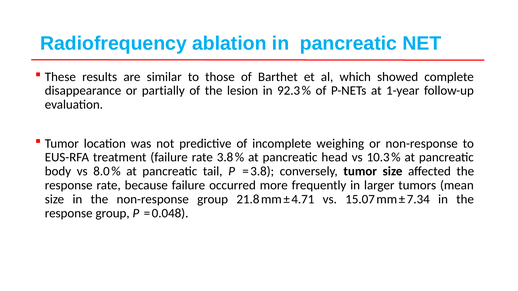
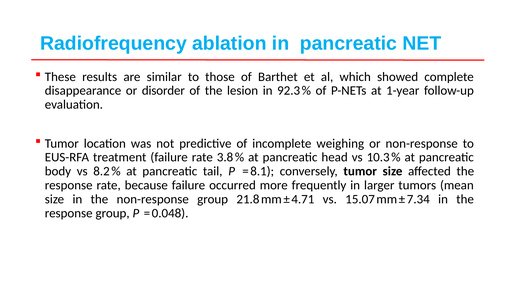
partially: partially -> disorder
8.0: 8.0 -> 8.2
3.8 at (262, 172): 3.8 -> 8.1
